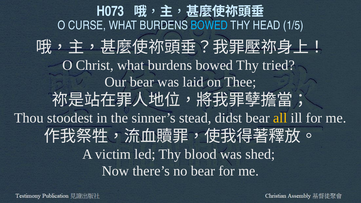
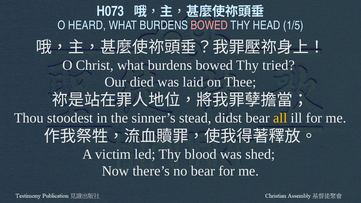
CURSE: CURSE -> HEARD
BOWED at (209, 25) colour: light blue -> pink
Our bear: bear -> died
